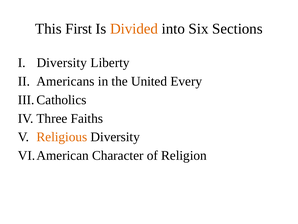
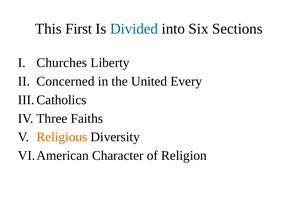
Divided colour: orange -> blue
Diversity at (62, 63): Diversity -> Churches
Americans: Americans -> Concerned
